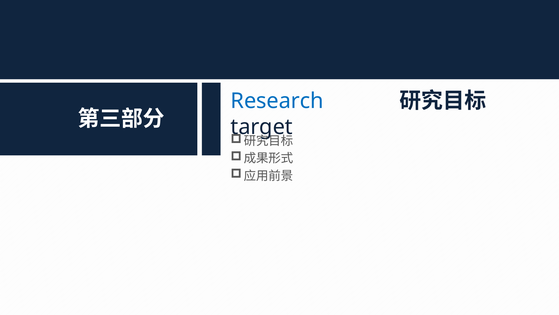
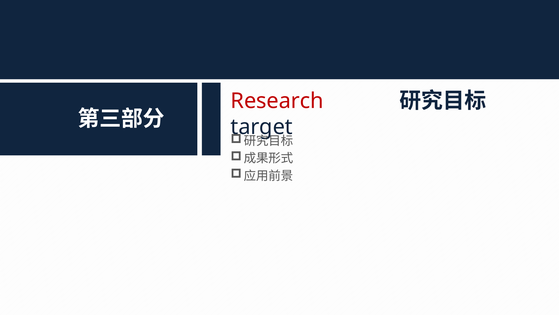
Research colour: blue -> red
